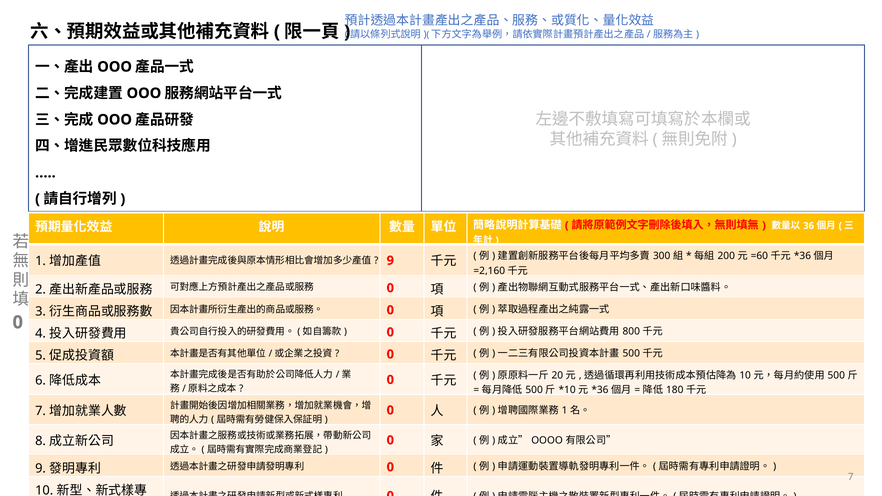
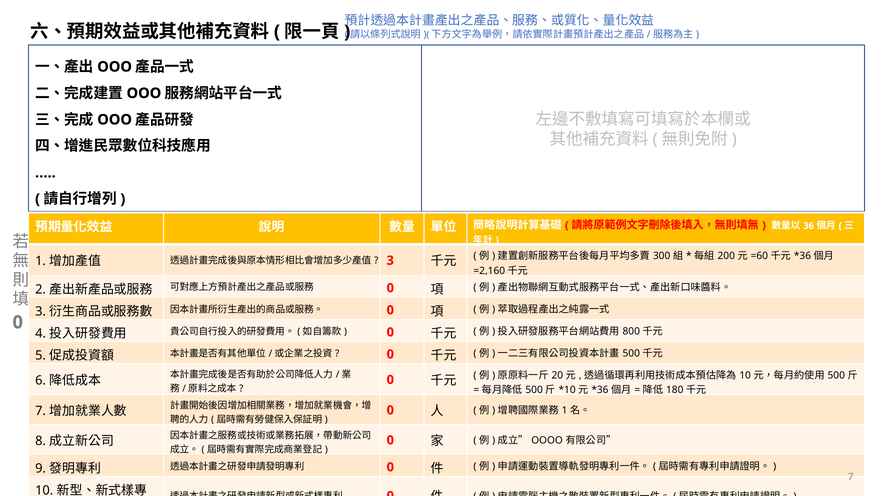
9 at (390, 261): 9 -> 3
